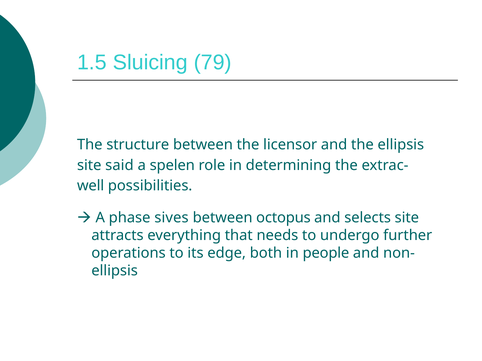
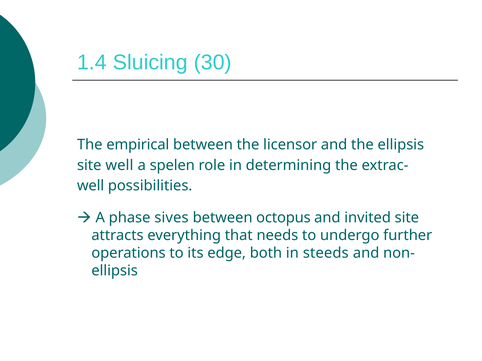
1.5: 1.5 -> 1.4
79: 79 -> 30
structure: structure -> empirical
site said: said -> well
selects: selects -> invited
people: people -> steeds
